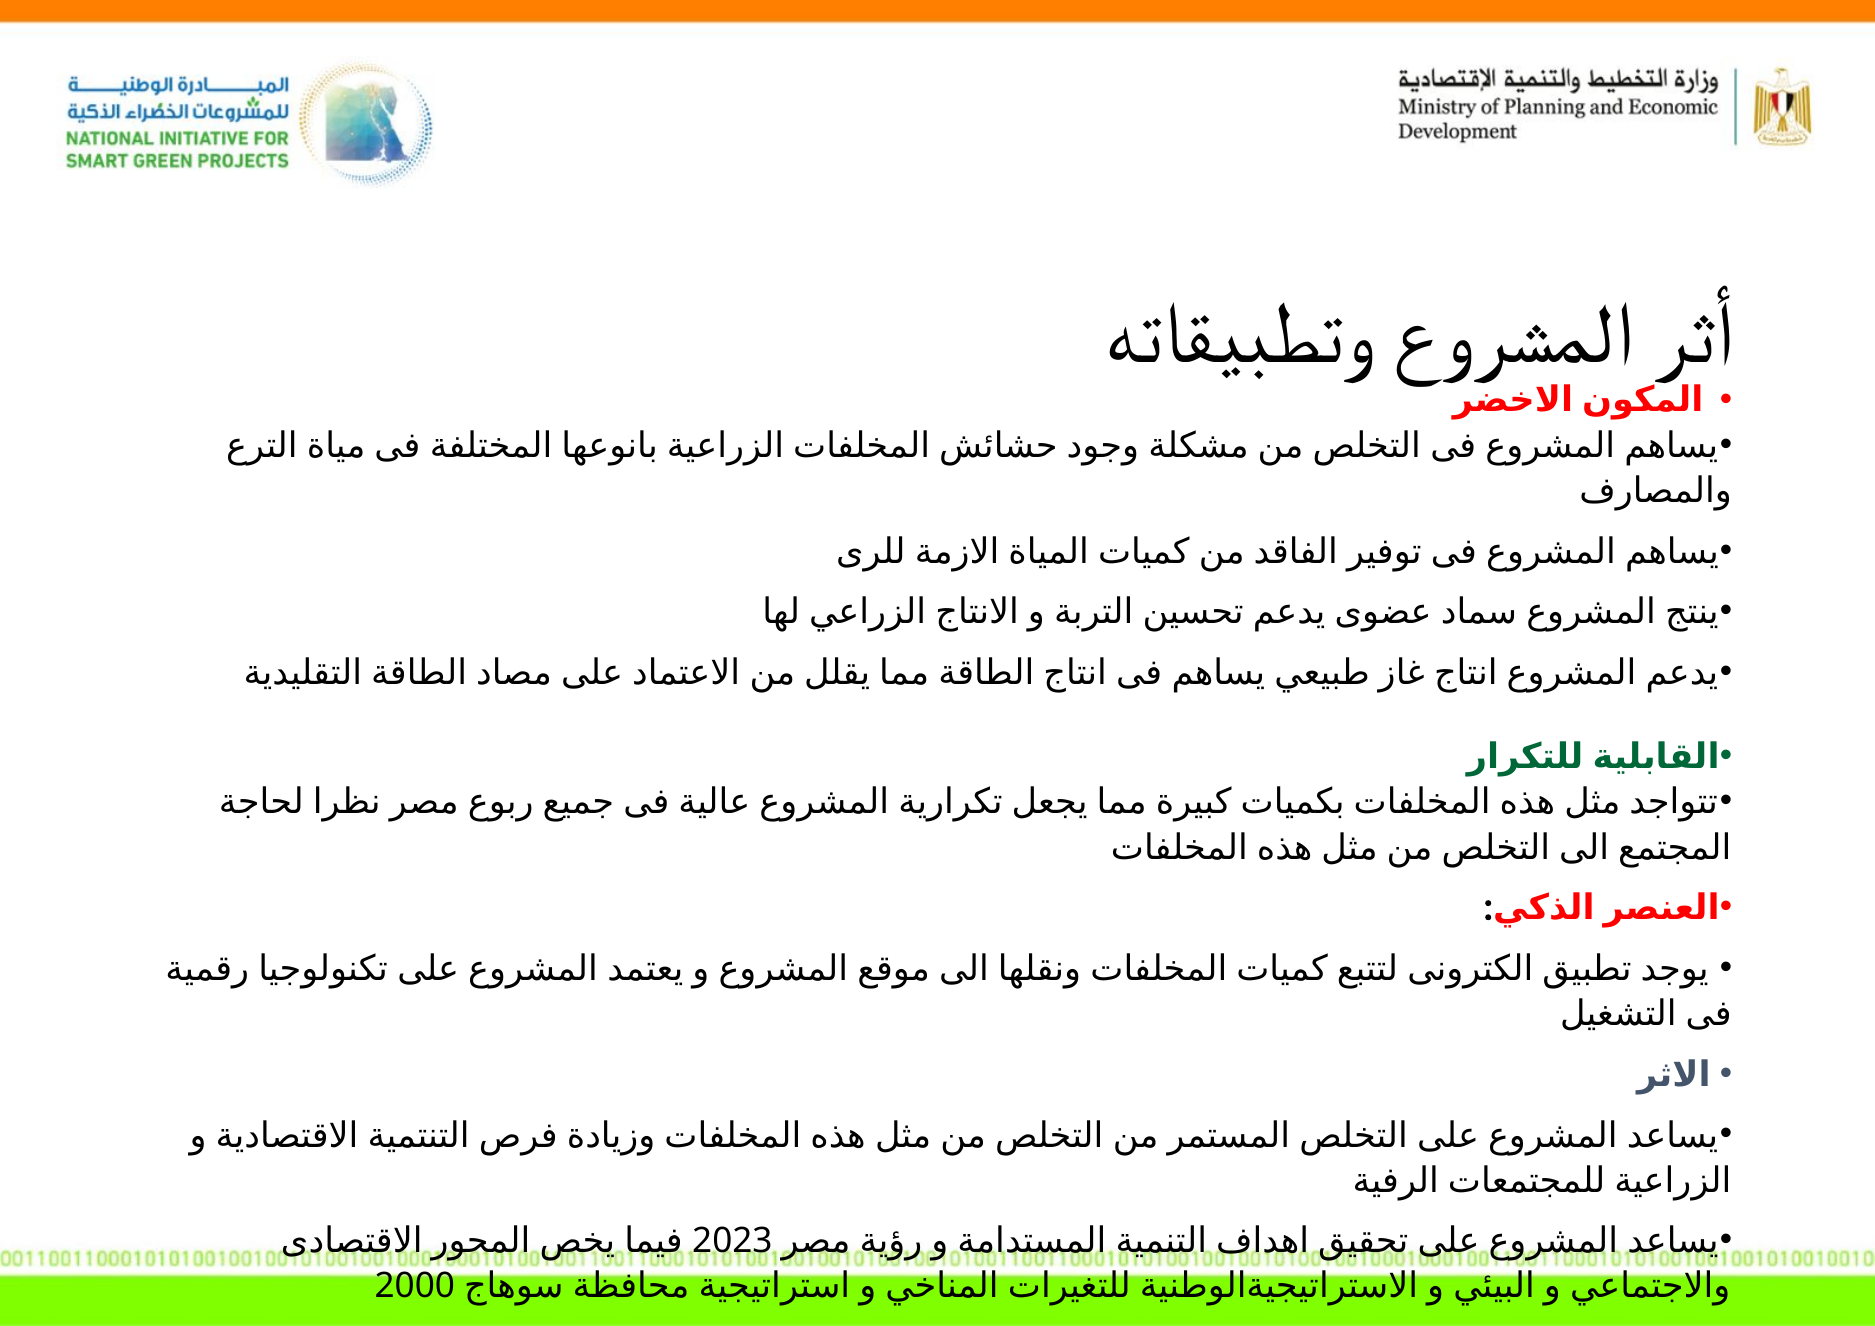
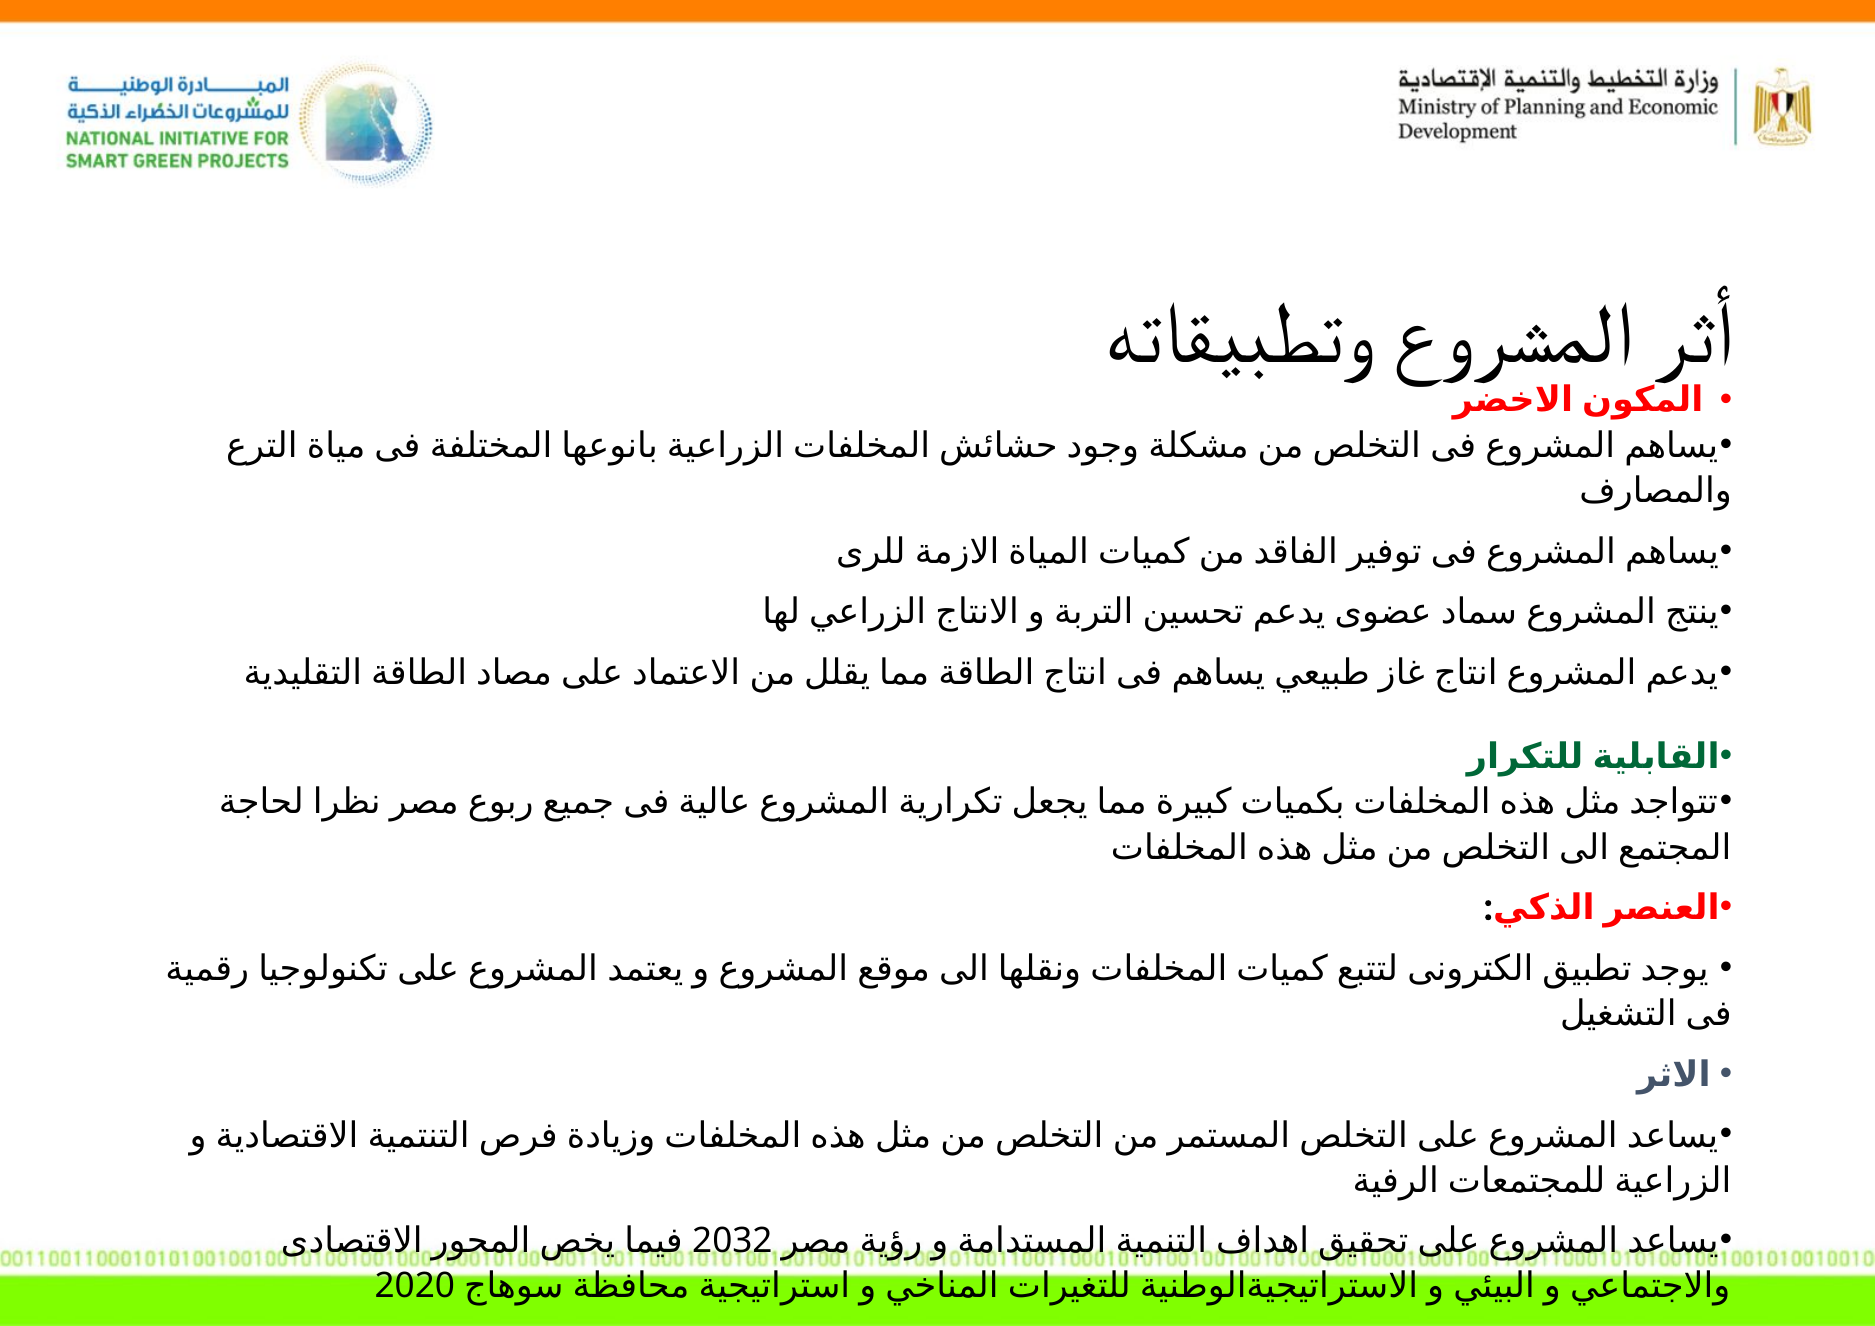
2023: 2023 -> 2032
2000: 2000 -> 2020
